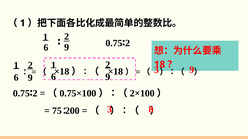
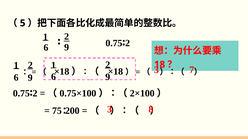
1 at (23, 23): 1 -> 5
9 at (192, 70): 9 -> 7
